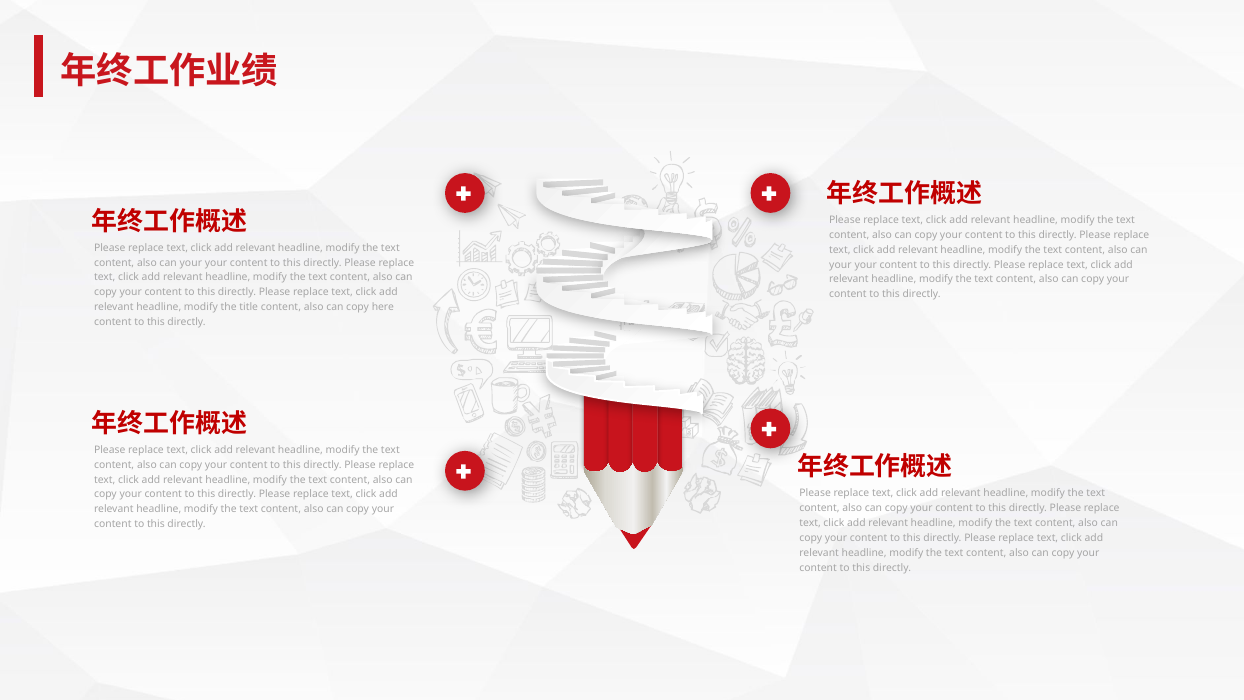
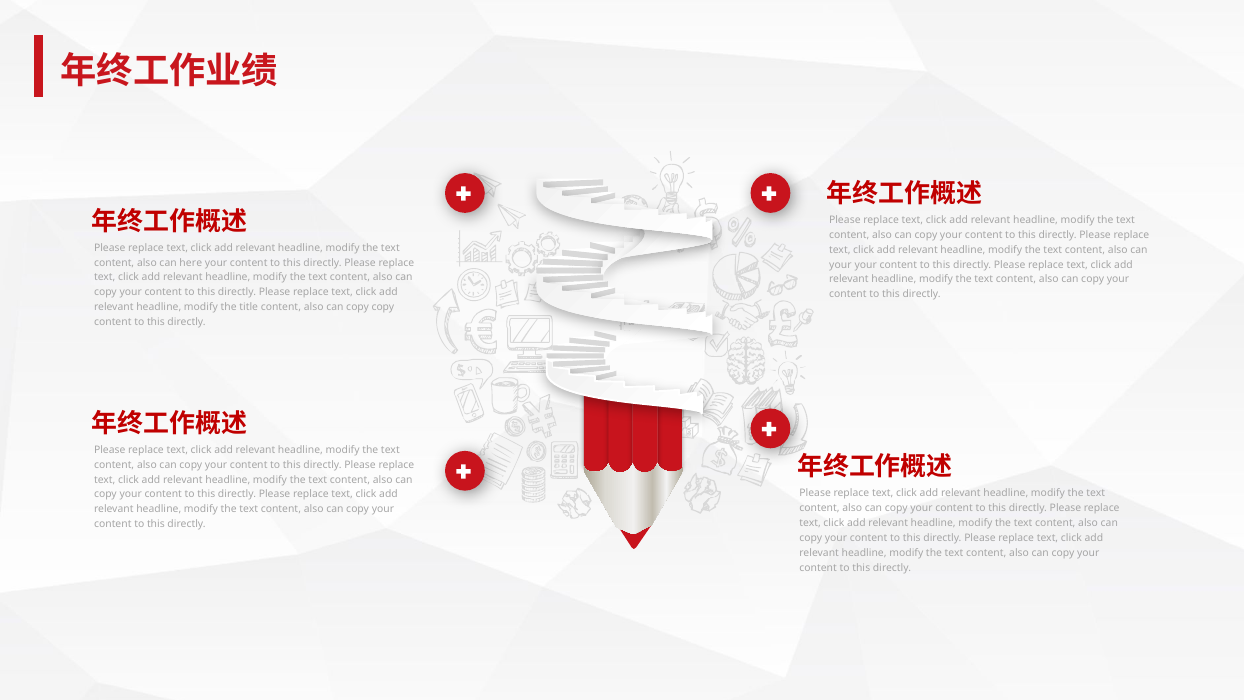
your at (191, 263): your -> here
copy here: here -> copy
